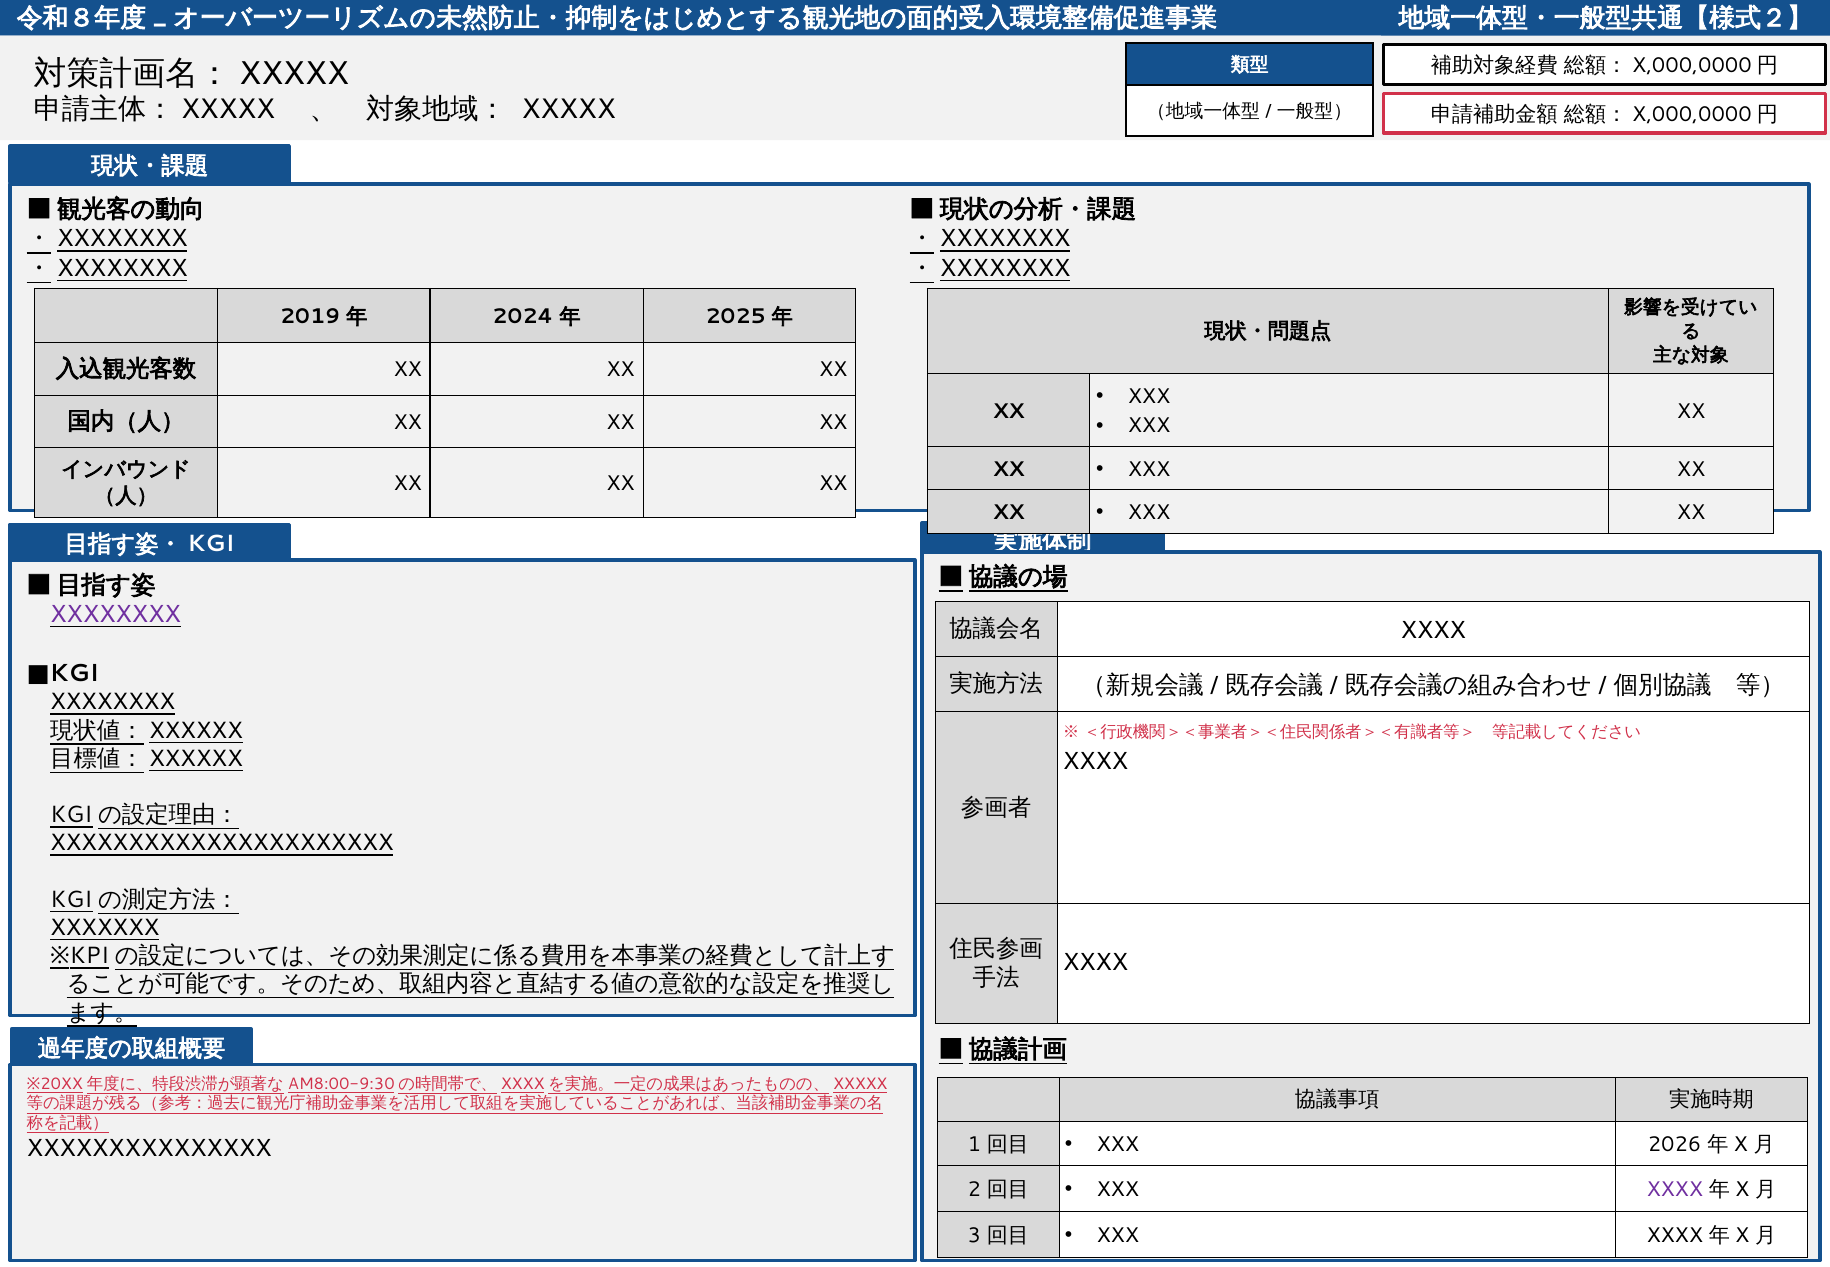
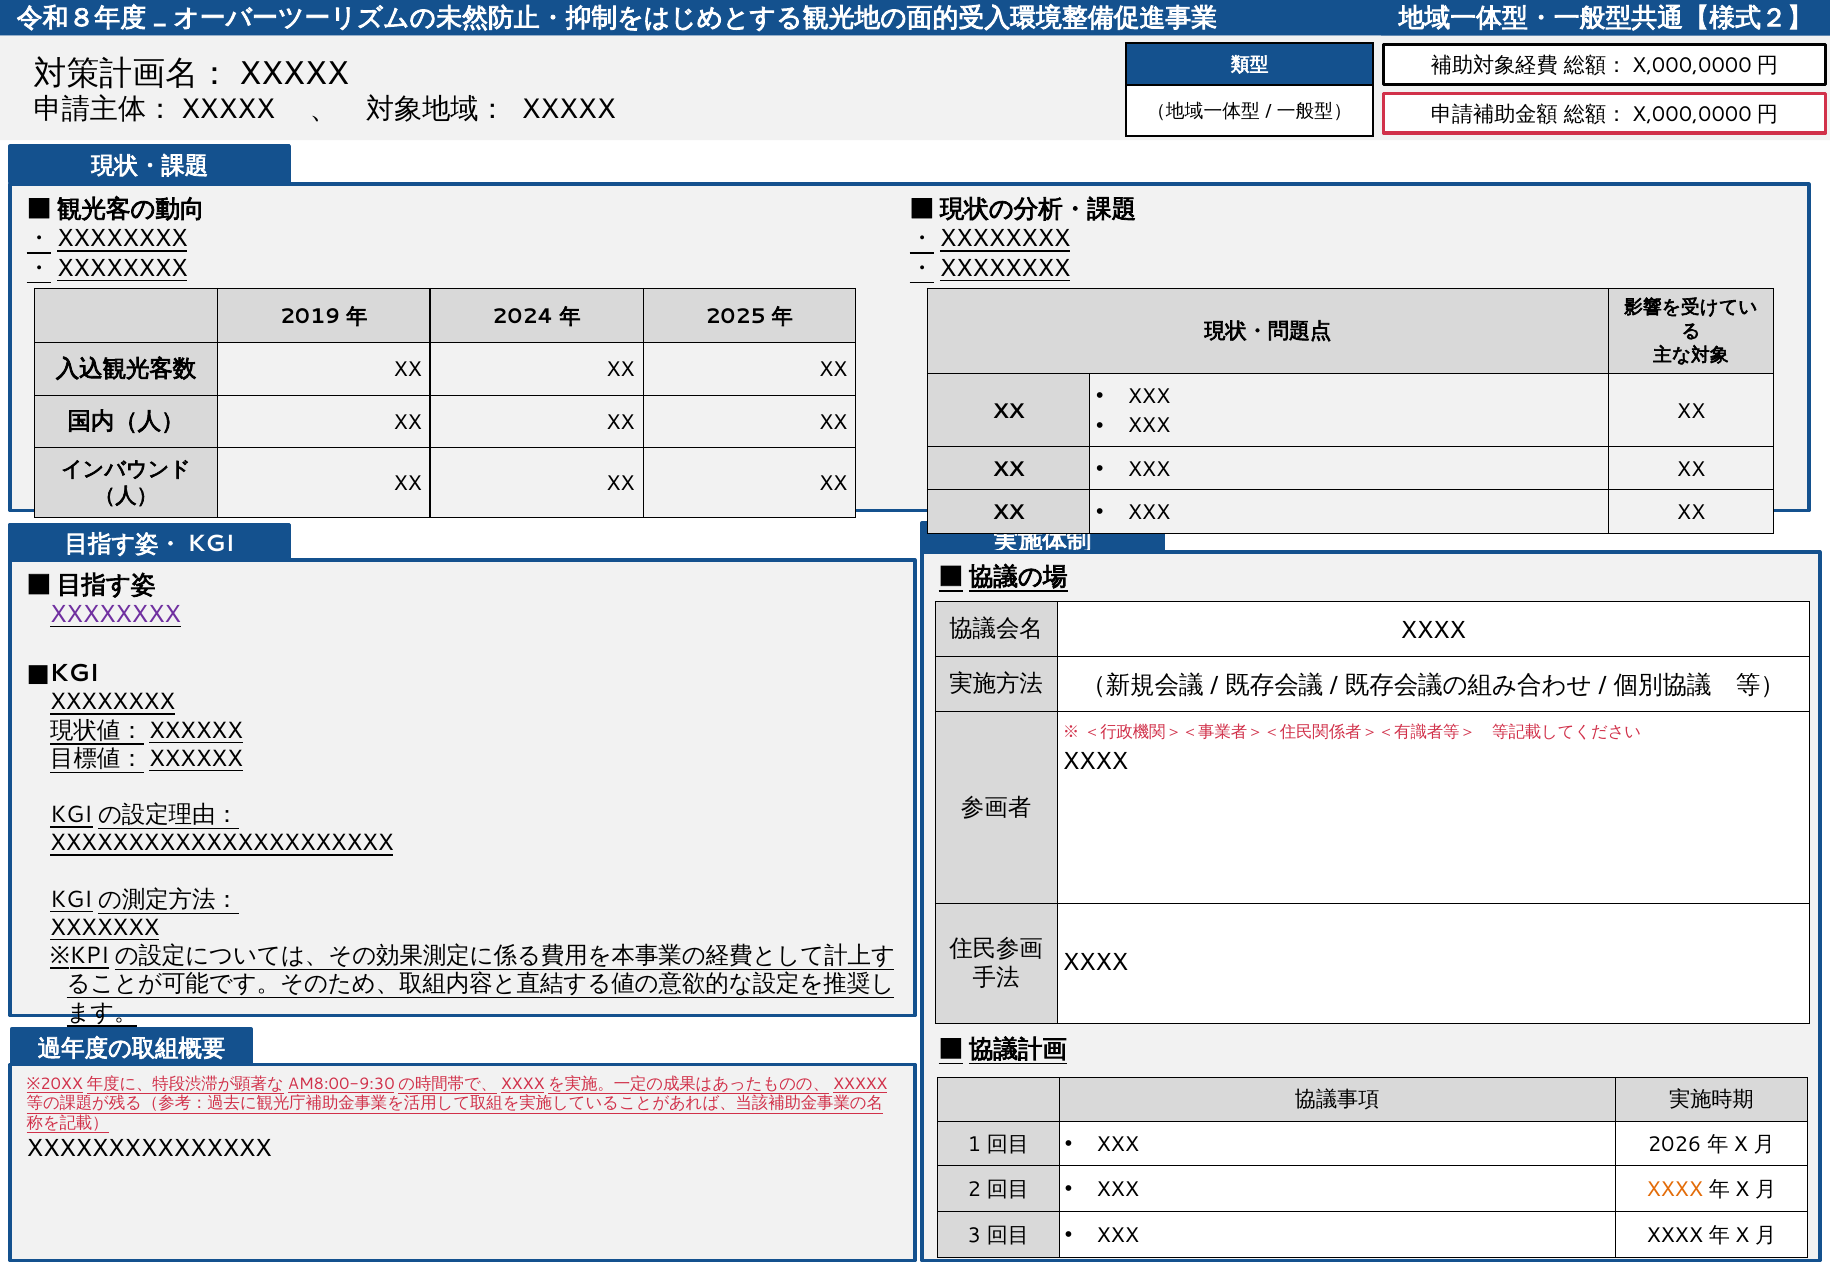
XXXX at (1675, 1189) colour: purple -> orange
